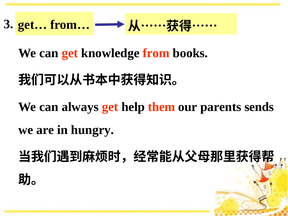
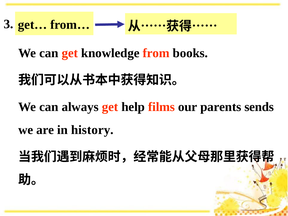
them: them -> films
hungry: hungry -> history
